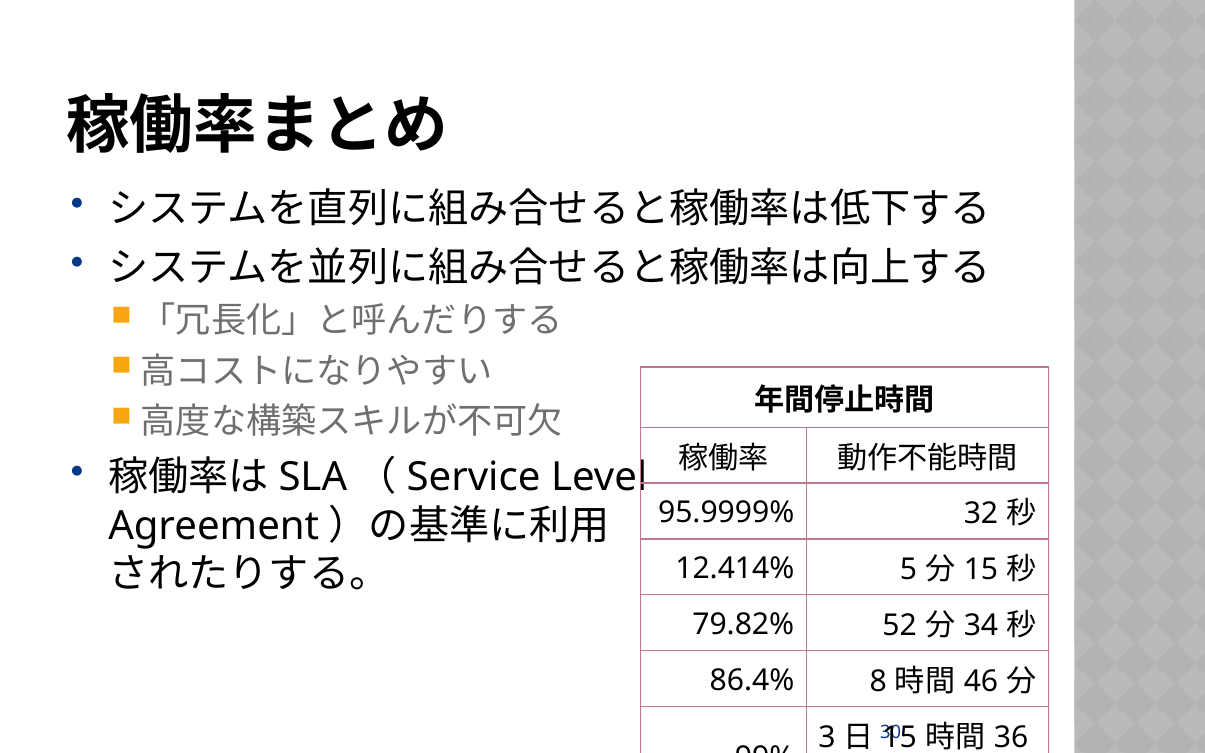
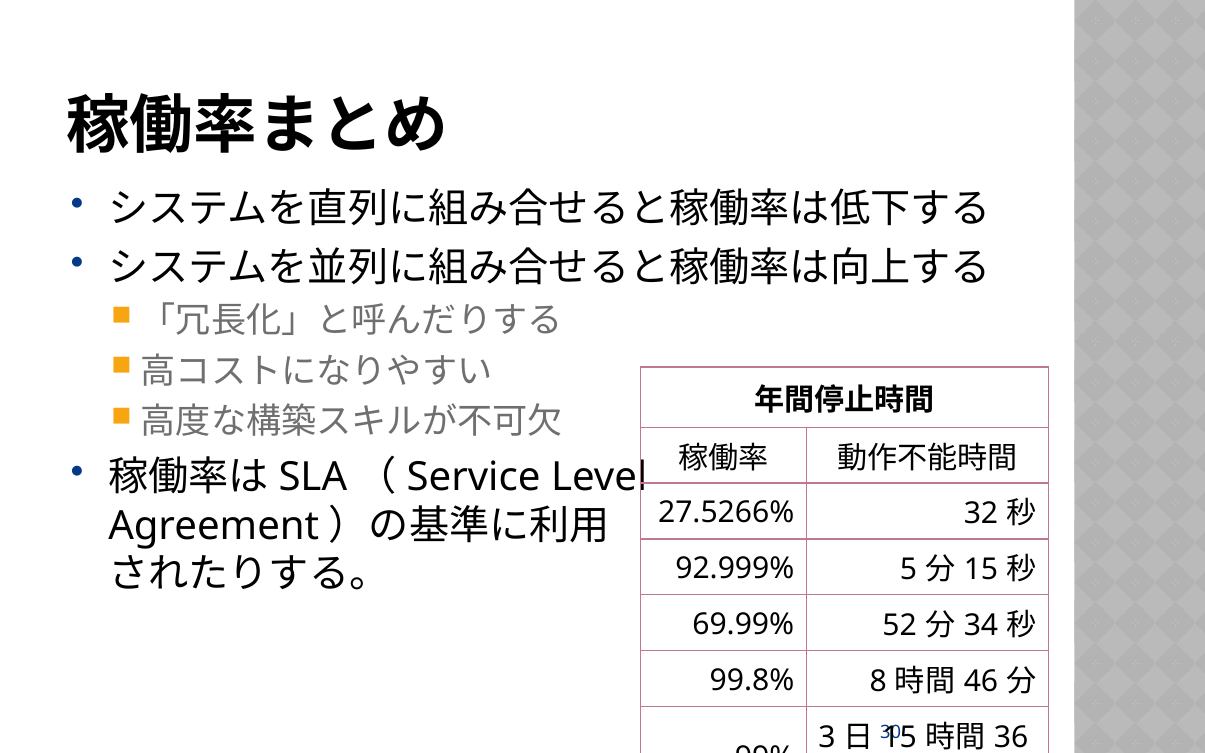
95.9999%: 95.9999% -> 27.5266%
12.414%: 12.414% -> 92.999%
79.82%: 79.82% -> 69.99%
86.4%: 86.4% -> 99.8%
